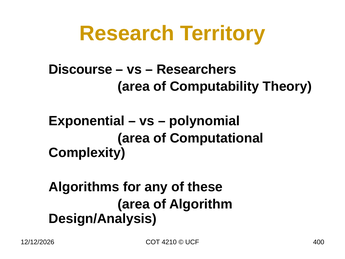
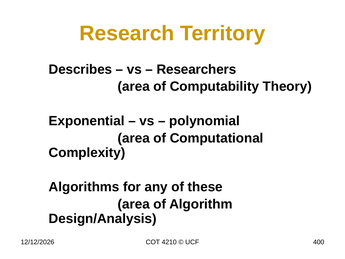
Discourse: Discourse -> Describes
